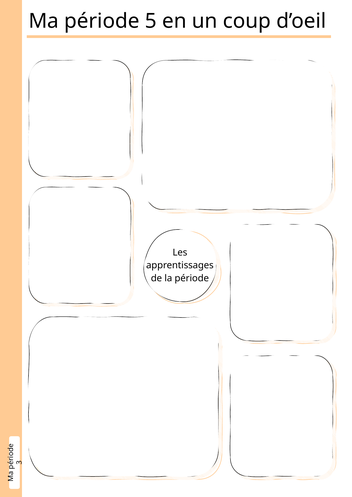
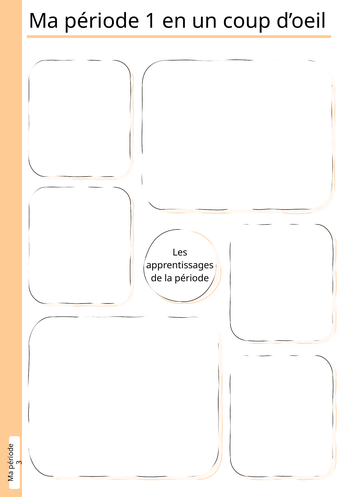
5: 5 -> 1
